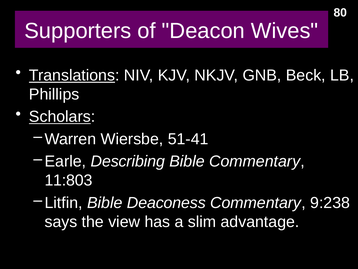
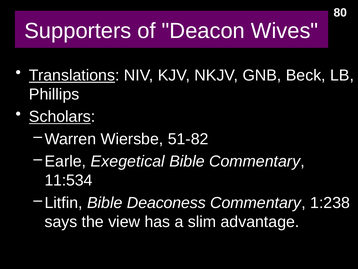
51-41: 51-41 -> 51-82
Describing: Describing -> Exegetical
11:803: 11:803 -> 11:534
9:238: 9:238 -> 1:238
